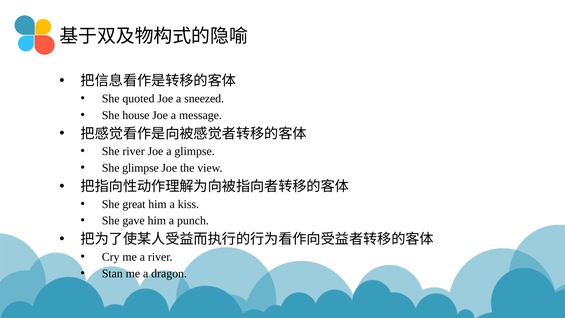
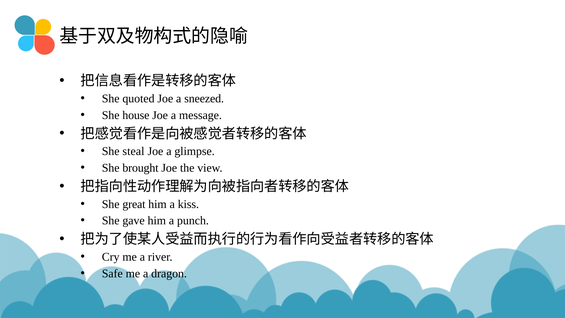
She river: river -> steal
She glimpse: glimpse -> brought
Stan: Stan -> Safe
